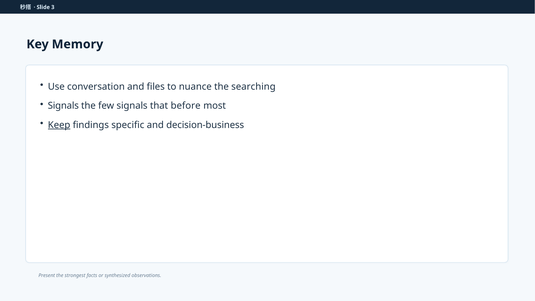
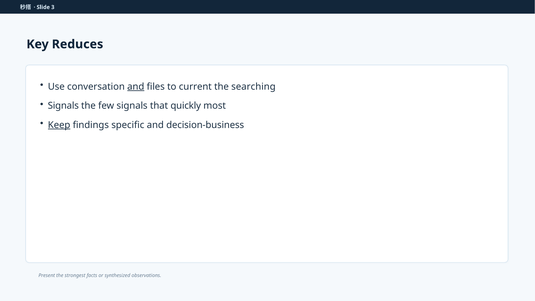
Memory: Memory -> Reduces
and at (136, 87) underline: none -> present
nuance: nuance -> current
before: before -> quickly
